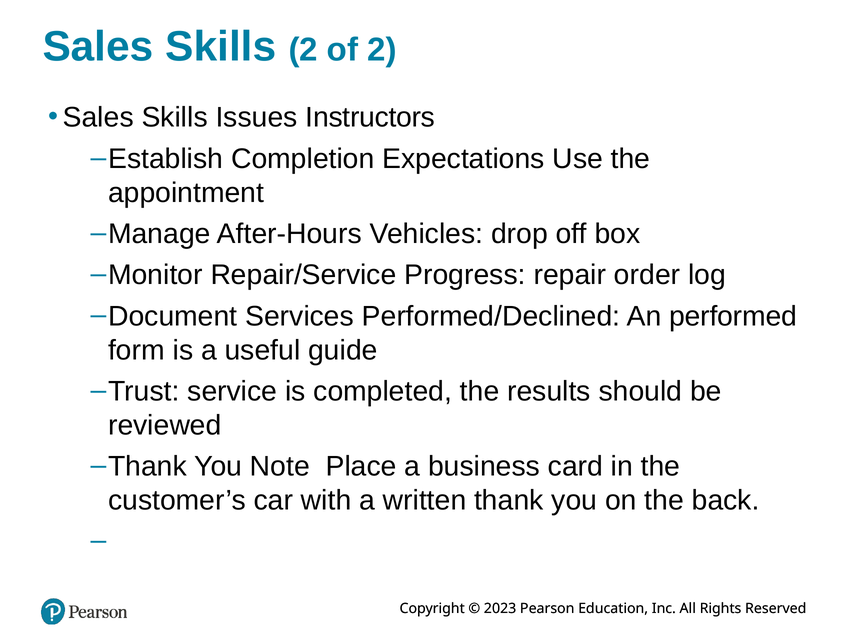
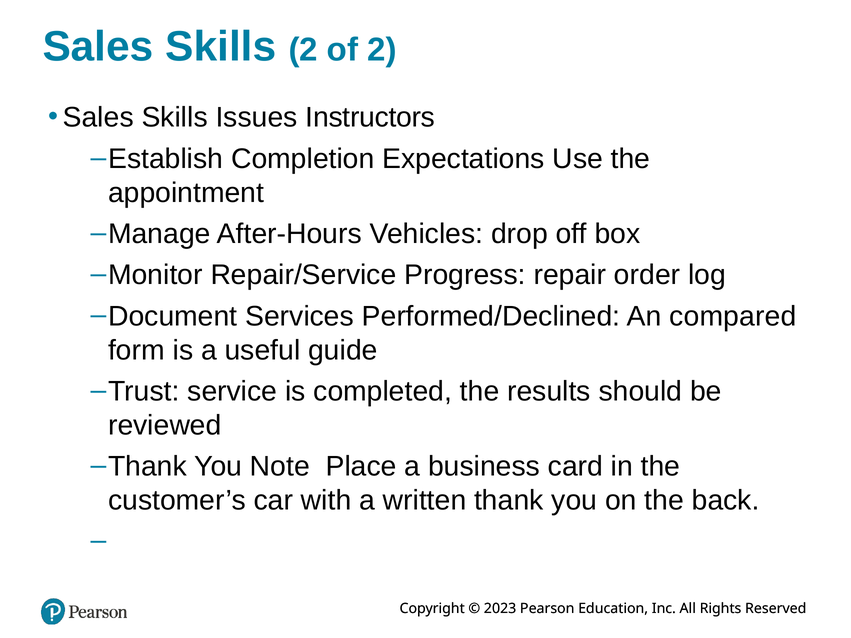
performed: performed -> compared
